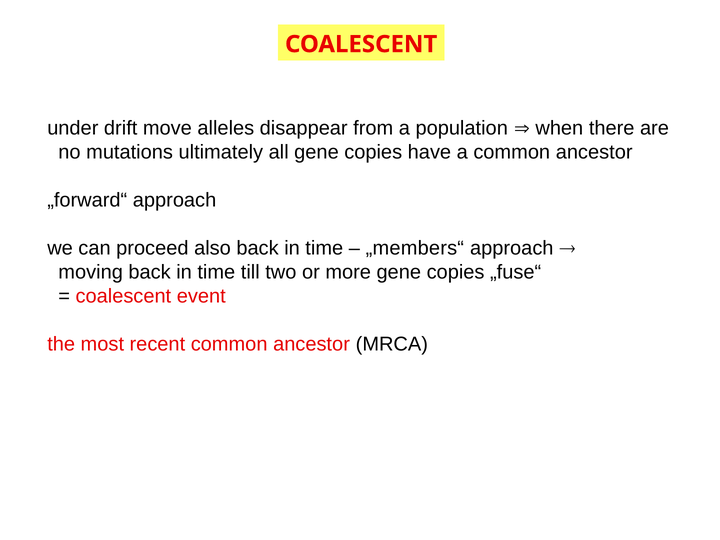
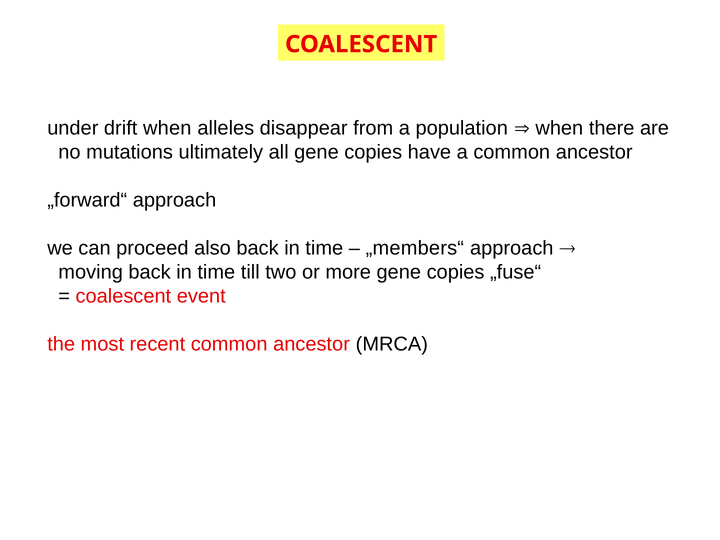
drift move: move -> when
